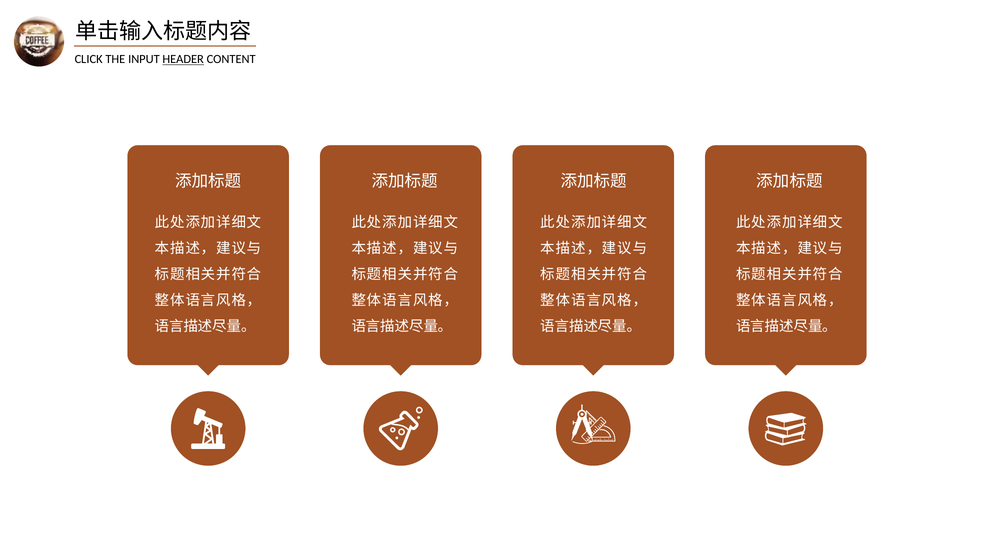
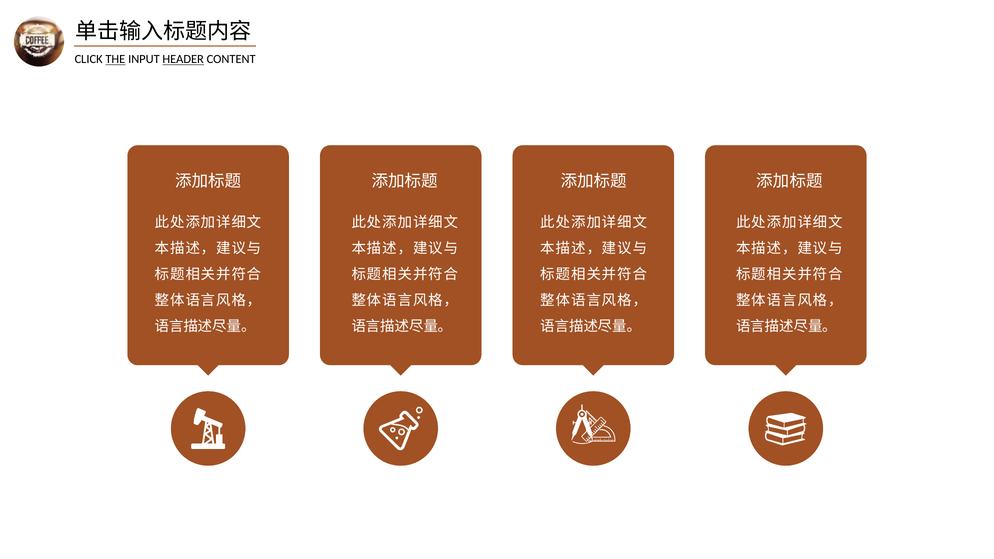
THE underline: none -> present
